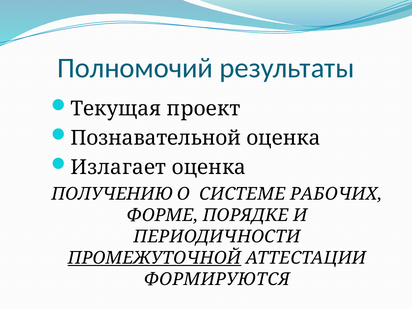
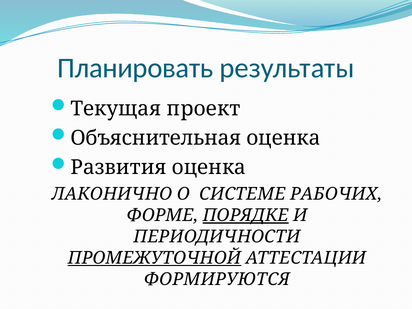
Полномочий: Полномочий -> Планировать
Познавательной: Познавательной -> Объяснительная
Излагает: Излагает -> Развития
ПОЛУЧЕНИЮ: ПОЛУЧЕНИЮ -> ЛАКОНИЧНО
ПОРЯДКЕ underline: none -> present
